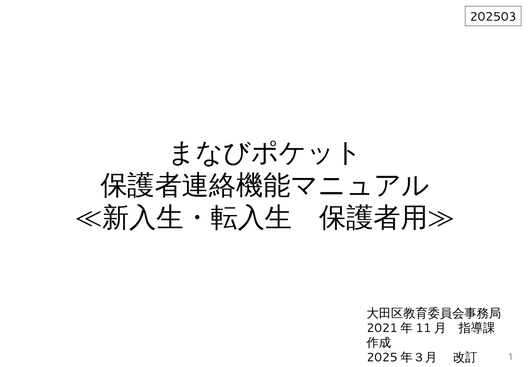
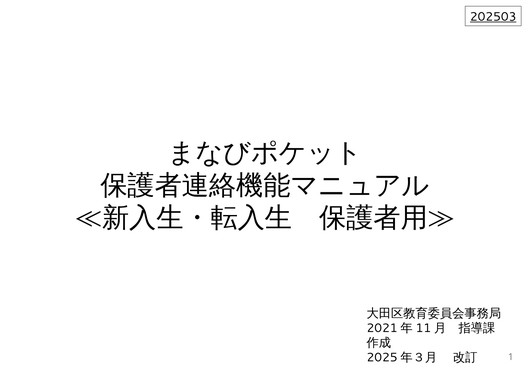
202503 underline: none -> present
